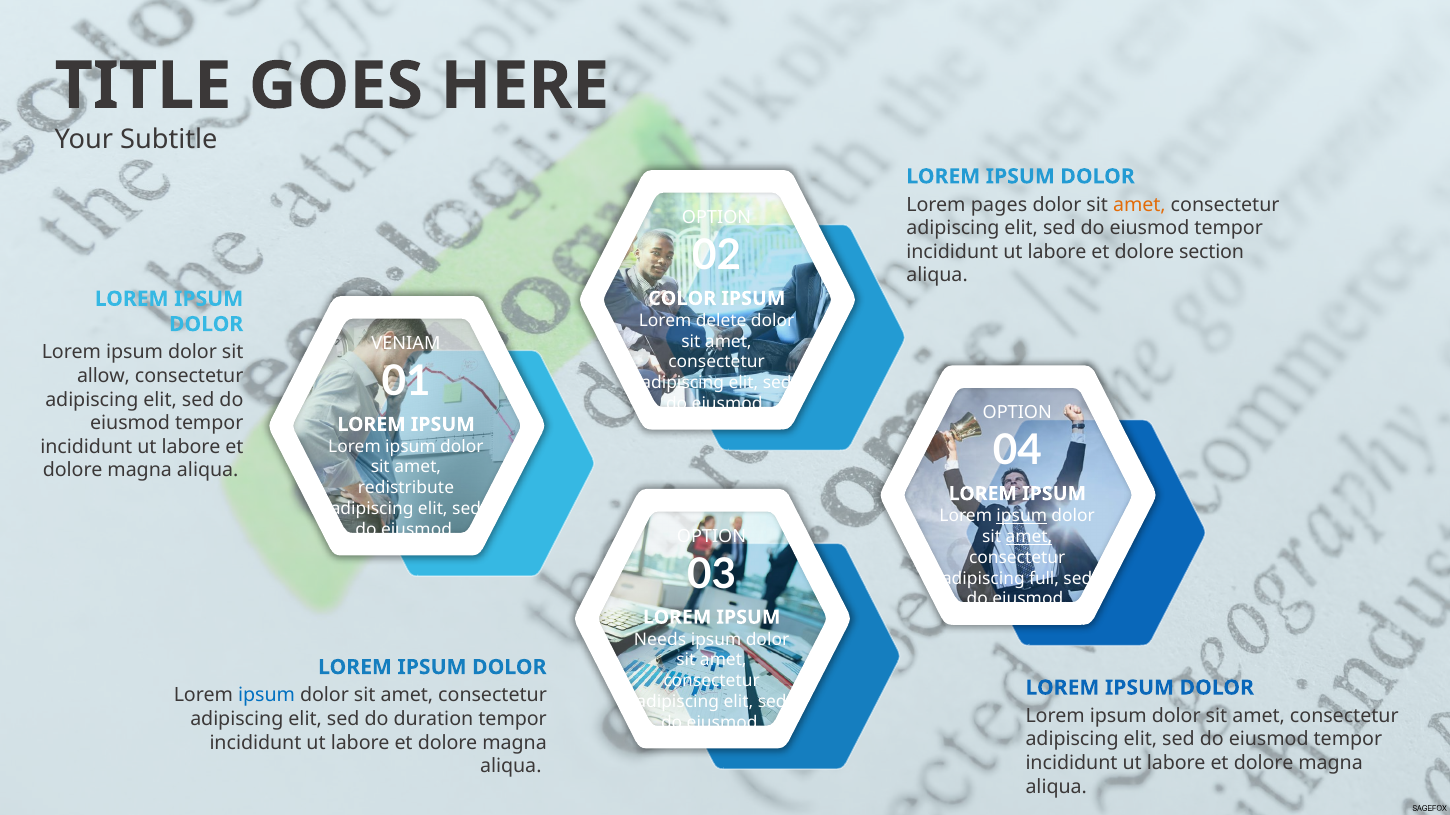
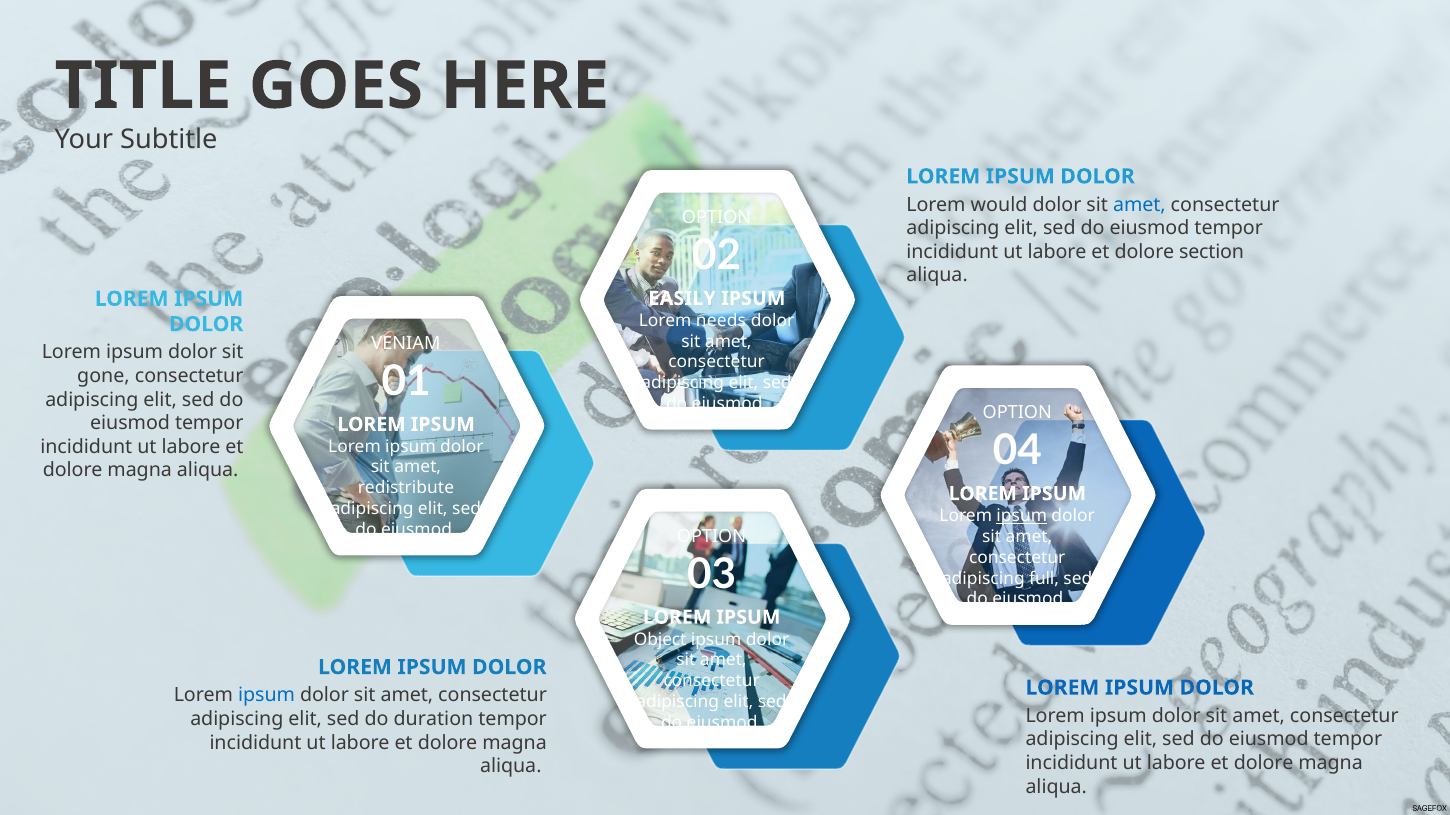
pages: pages -> would
amet at (1139, 205) colour: orange -> blue
COLOR: COLOR -> EASILY
delete: delete -> needs
allow: allow -> gone
amet at (1029, 537) underline: present -> none
Needs: Needs -> Object
